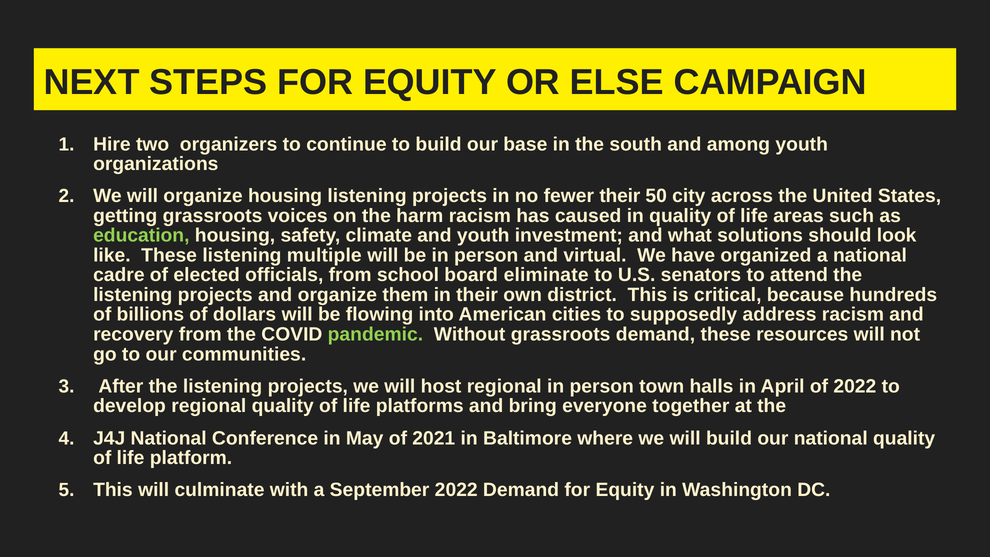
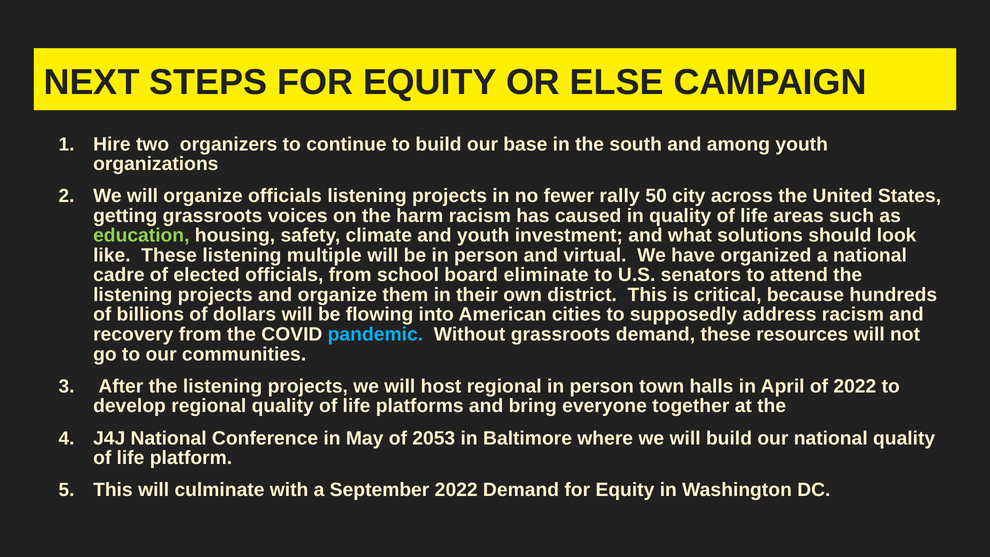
organize housing: housing -> officials
fewer their: their -> rally
pandemic colour: light green -> light blue
2021: 2021 -> 2053
